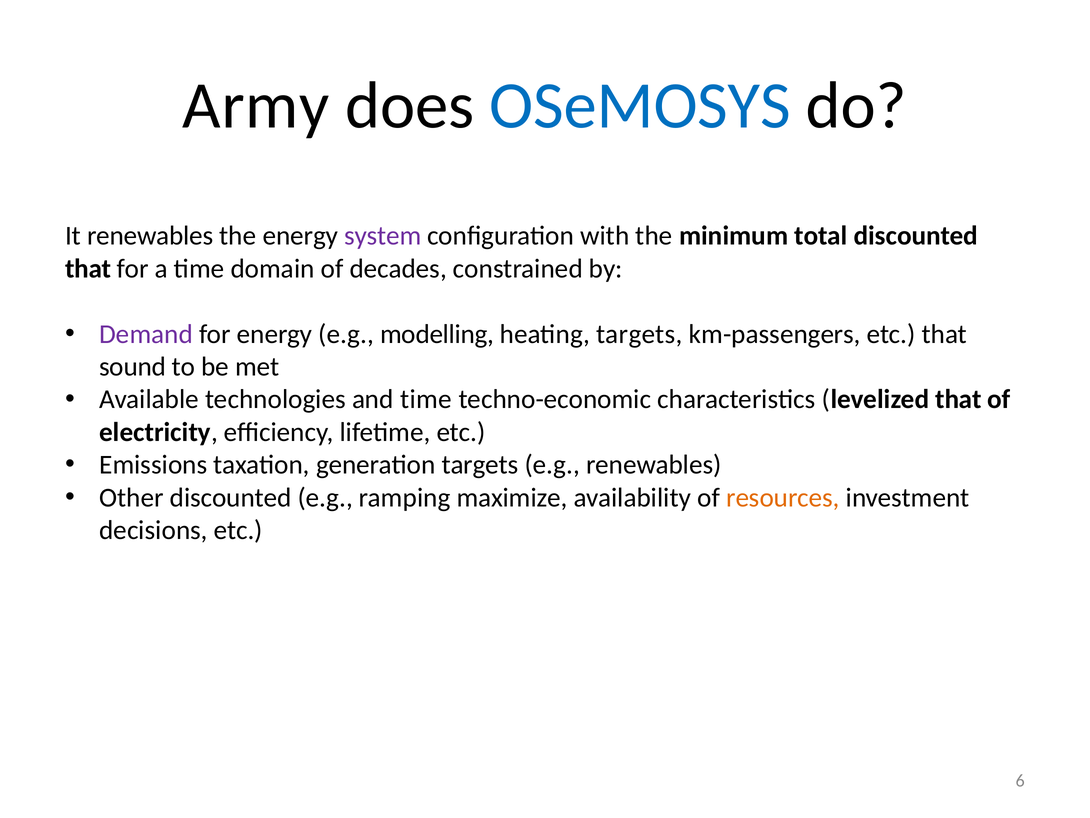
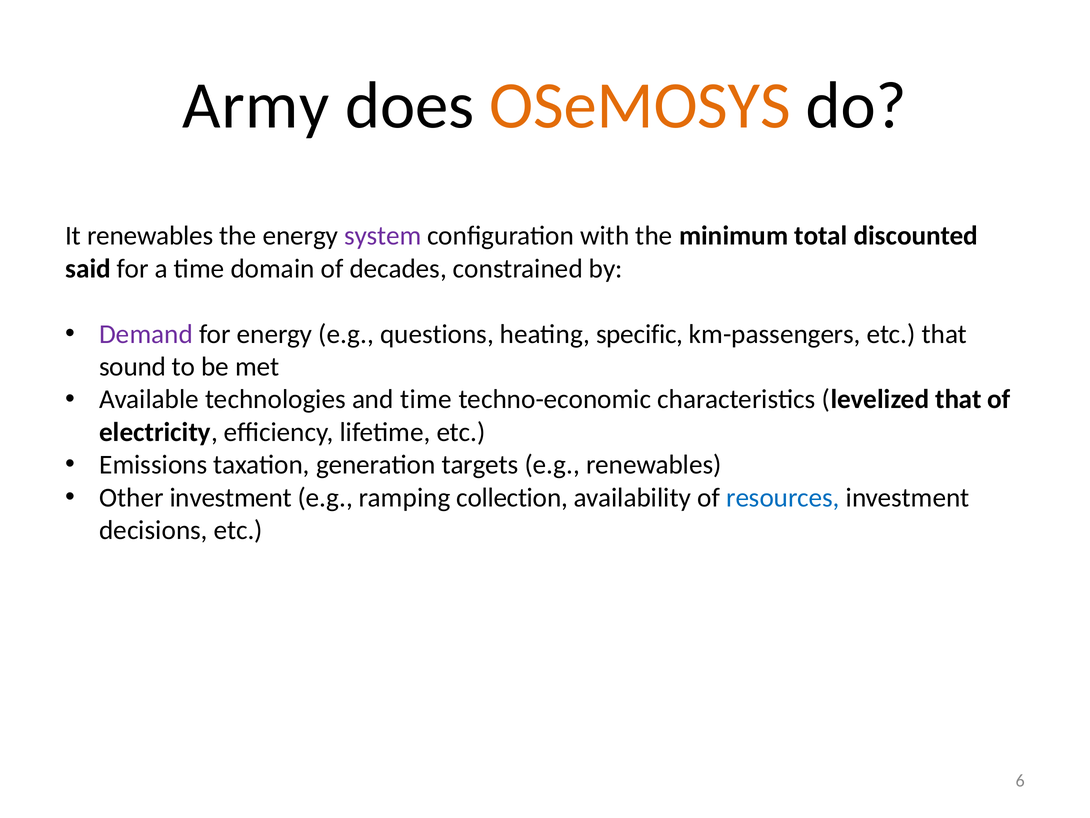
OSeMOSYS colour: blue -> orange
that at (88, 268): that -> said
modelling: modelling -> questions
heating targets: targets -> specific
Other discounted: discounted -> investment
maximize: maximize -> collection
resources colour: orange -> blue
